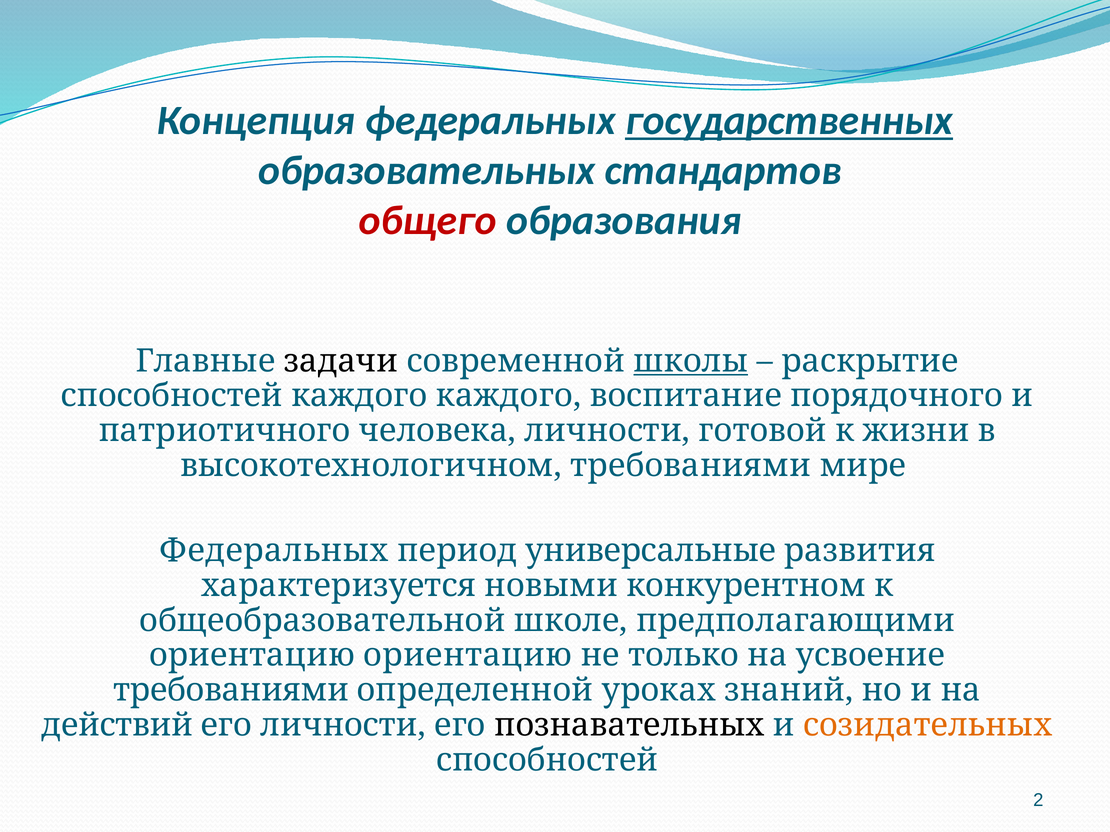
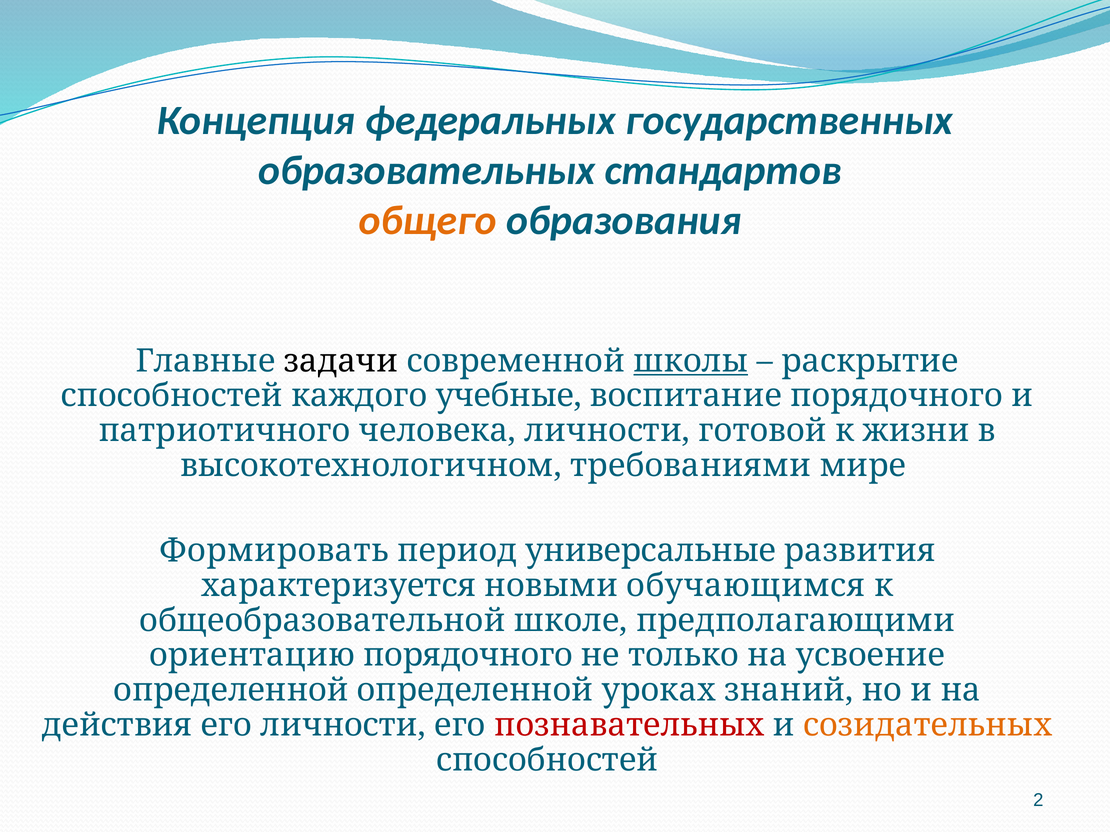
государственных underline: present -> none
общего colour: red -> orange
каждого каждого: каждого -> учебные
Федеральных at (274, 551): Федеральных -> Формировать
конкурентном: конкурентном -> обучающимся
ориентацию ориентацию: ориентацию -> порядочного
требованиями at (231, 691): требованиями -> определенной
действий: действий -> действия
познавательных colour: black -> red
